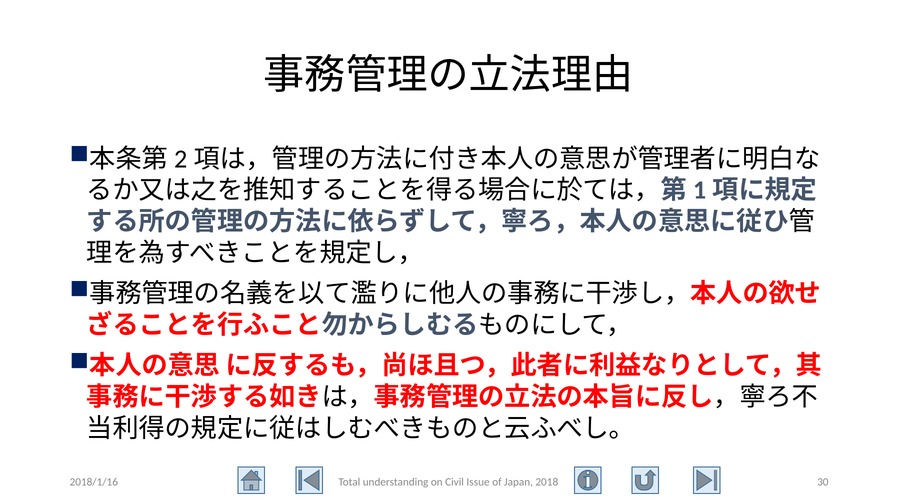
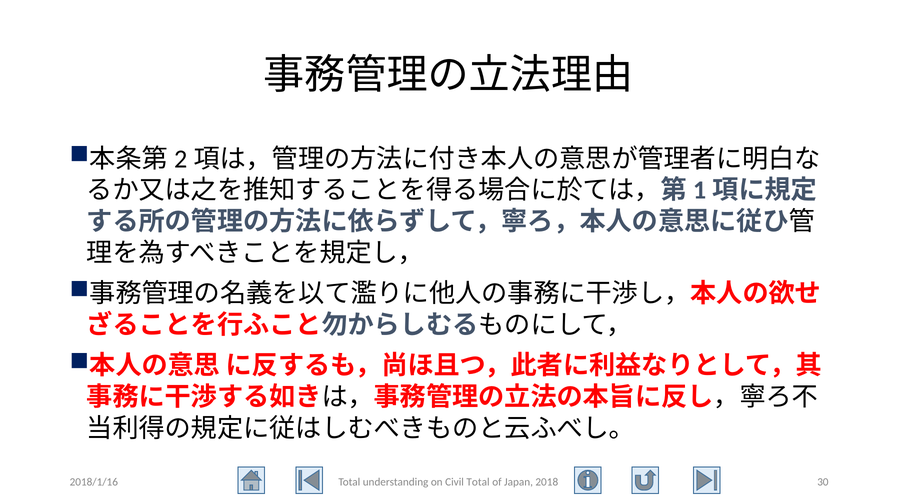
Civil Issue: Issue -> Total
